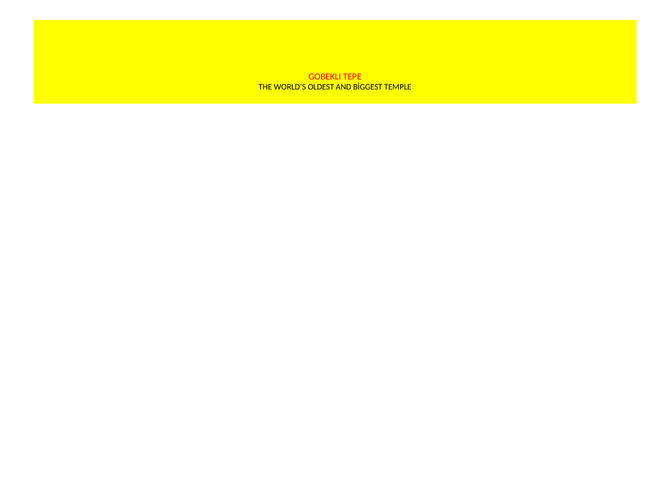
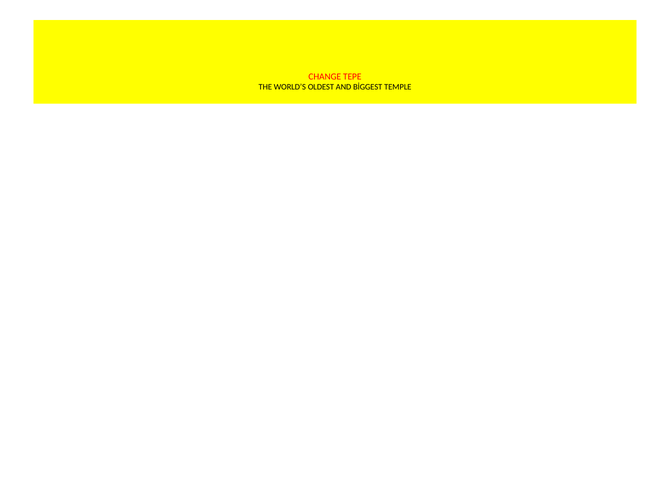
GOBEKLI: GOBEKLI -> CHANGE
